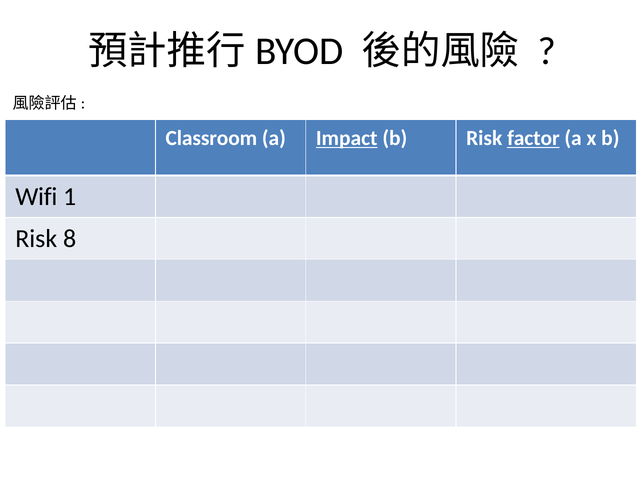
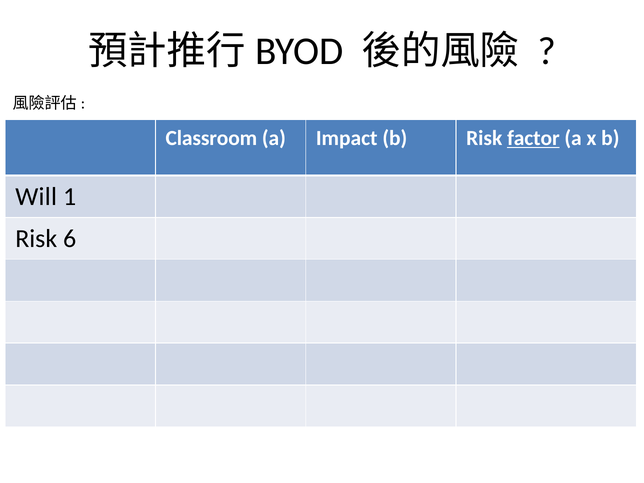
Impact underline: present -> none
Wifi: Wifi -> Will
8: 8 -> 6
